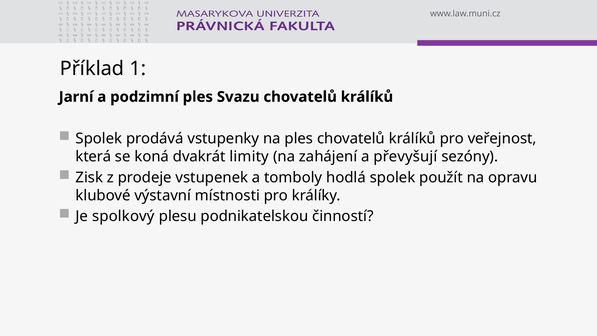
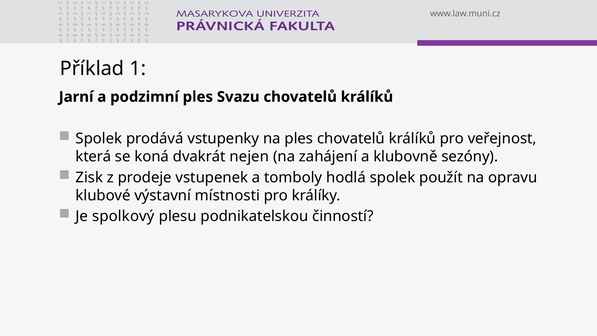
limity: limity -> nejen
převyšují: převyšují -> klubovně
